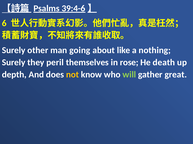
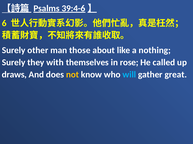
going: going -> those
peril: peril -> with
death: death -> called
depth: depth -> draws
will colour: light green -> light blue
